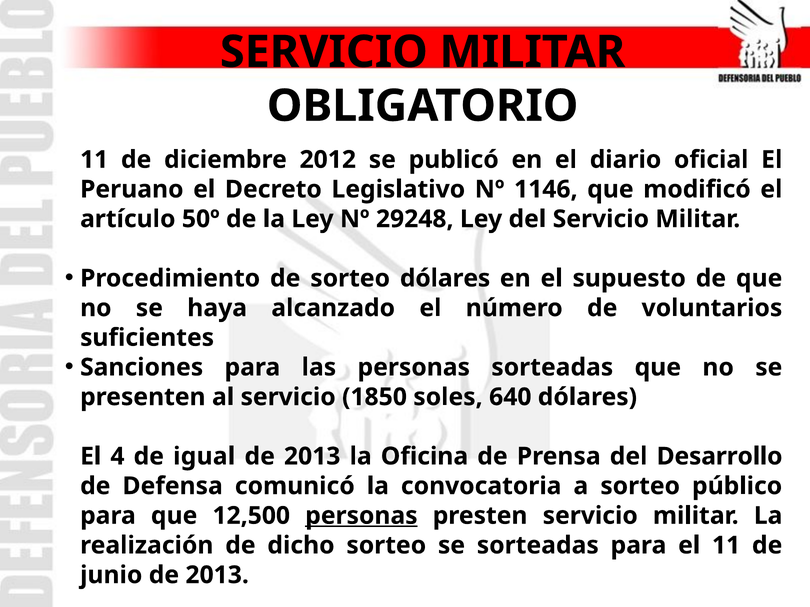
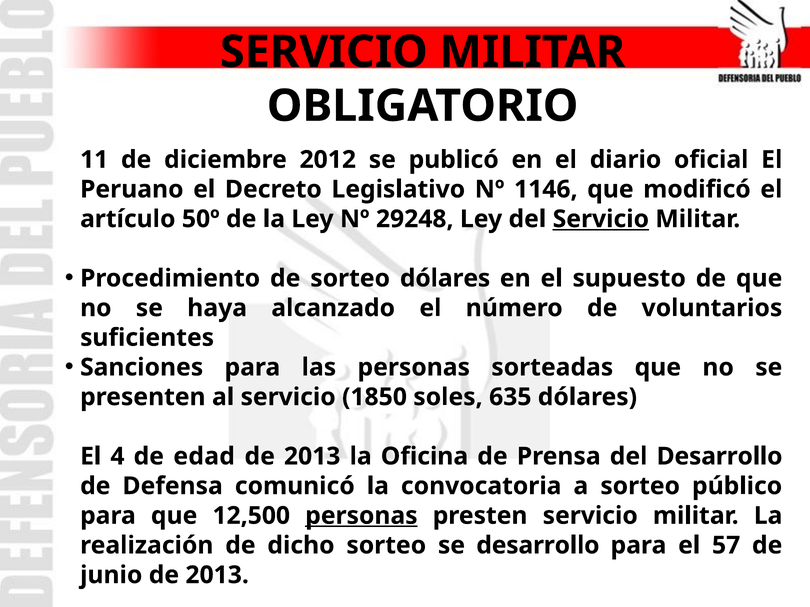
Servicio at (601, 219) underline: none -> present
640: 640 -> 635
igual: igual -> edad
se sorteadas: sorteadas -> desarrollo
el 11: 11 -> 57
